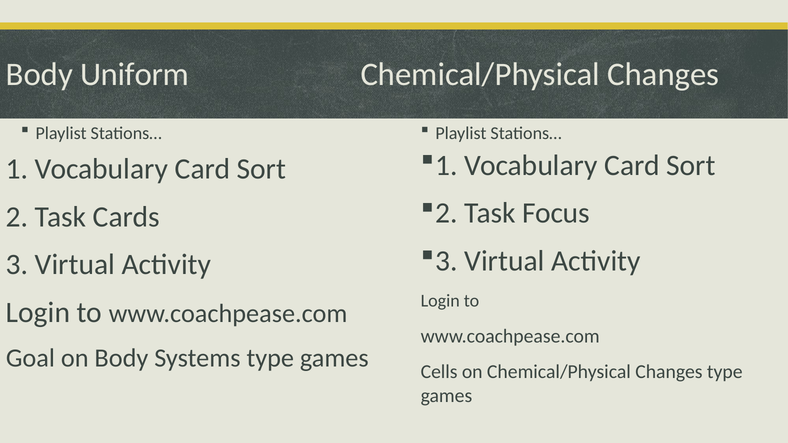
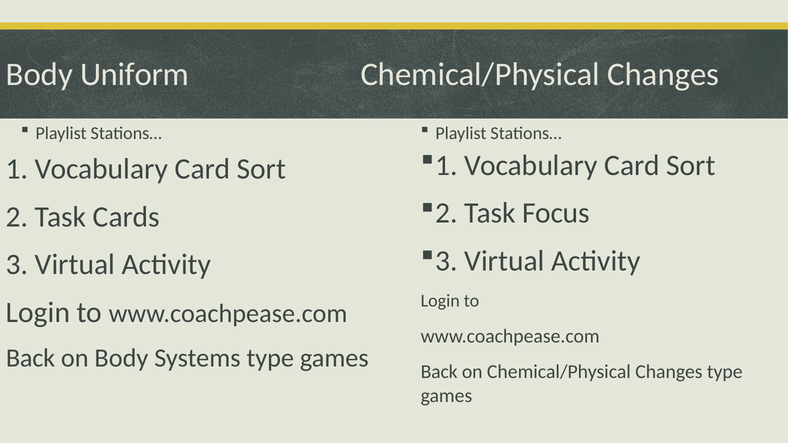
Goal at (30, 358): Goal -> Back
Cells at (439, 372): Cells -> Back
